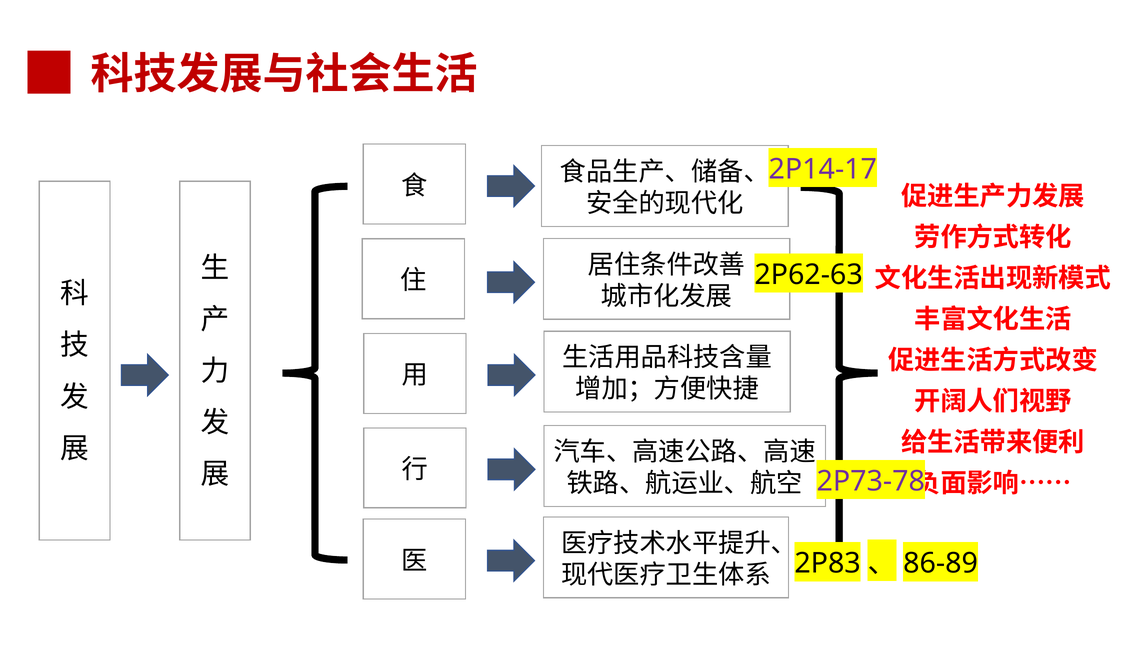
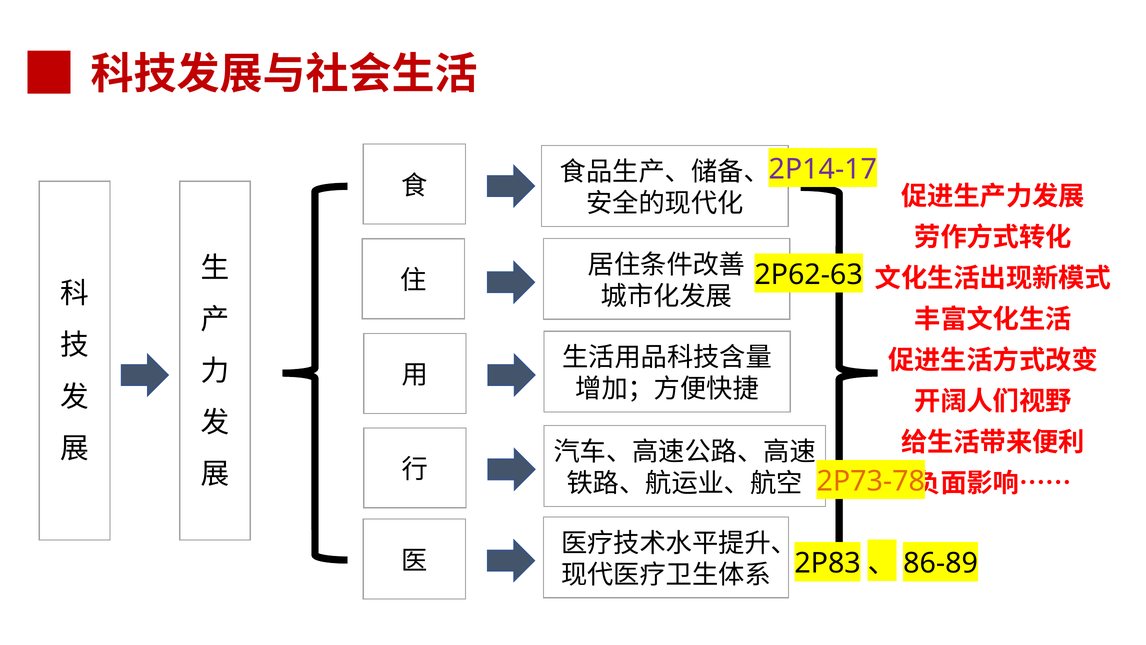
2P73-78 colour: purple -> orange
